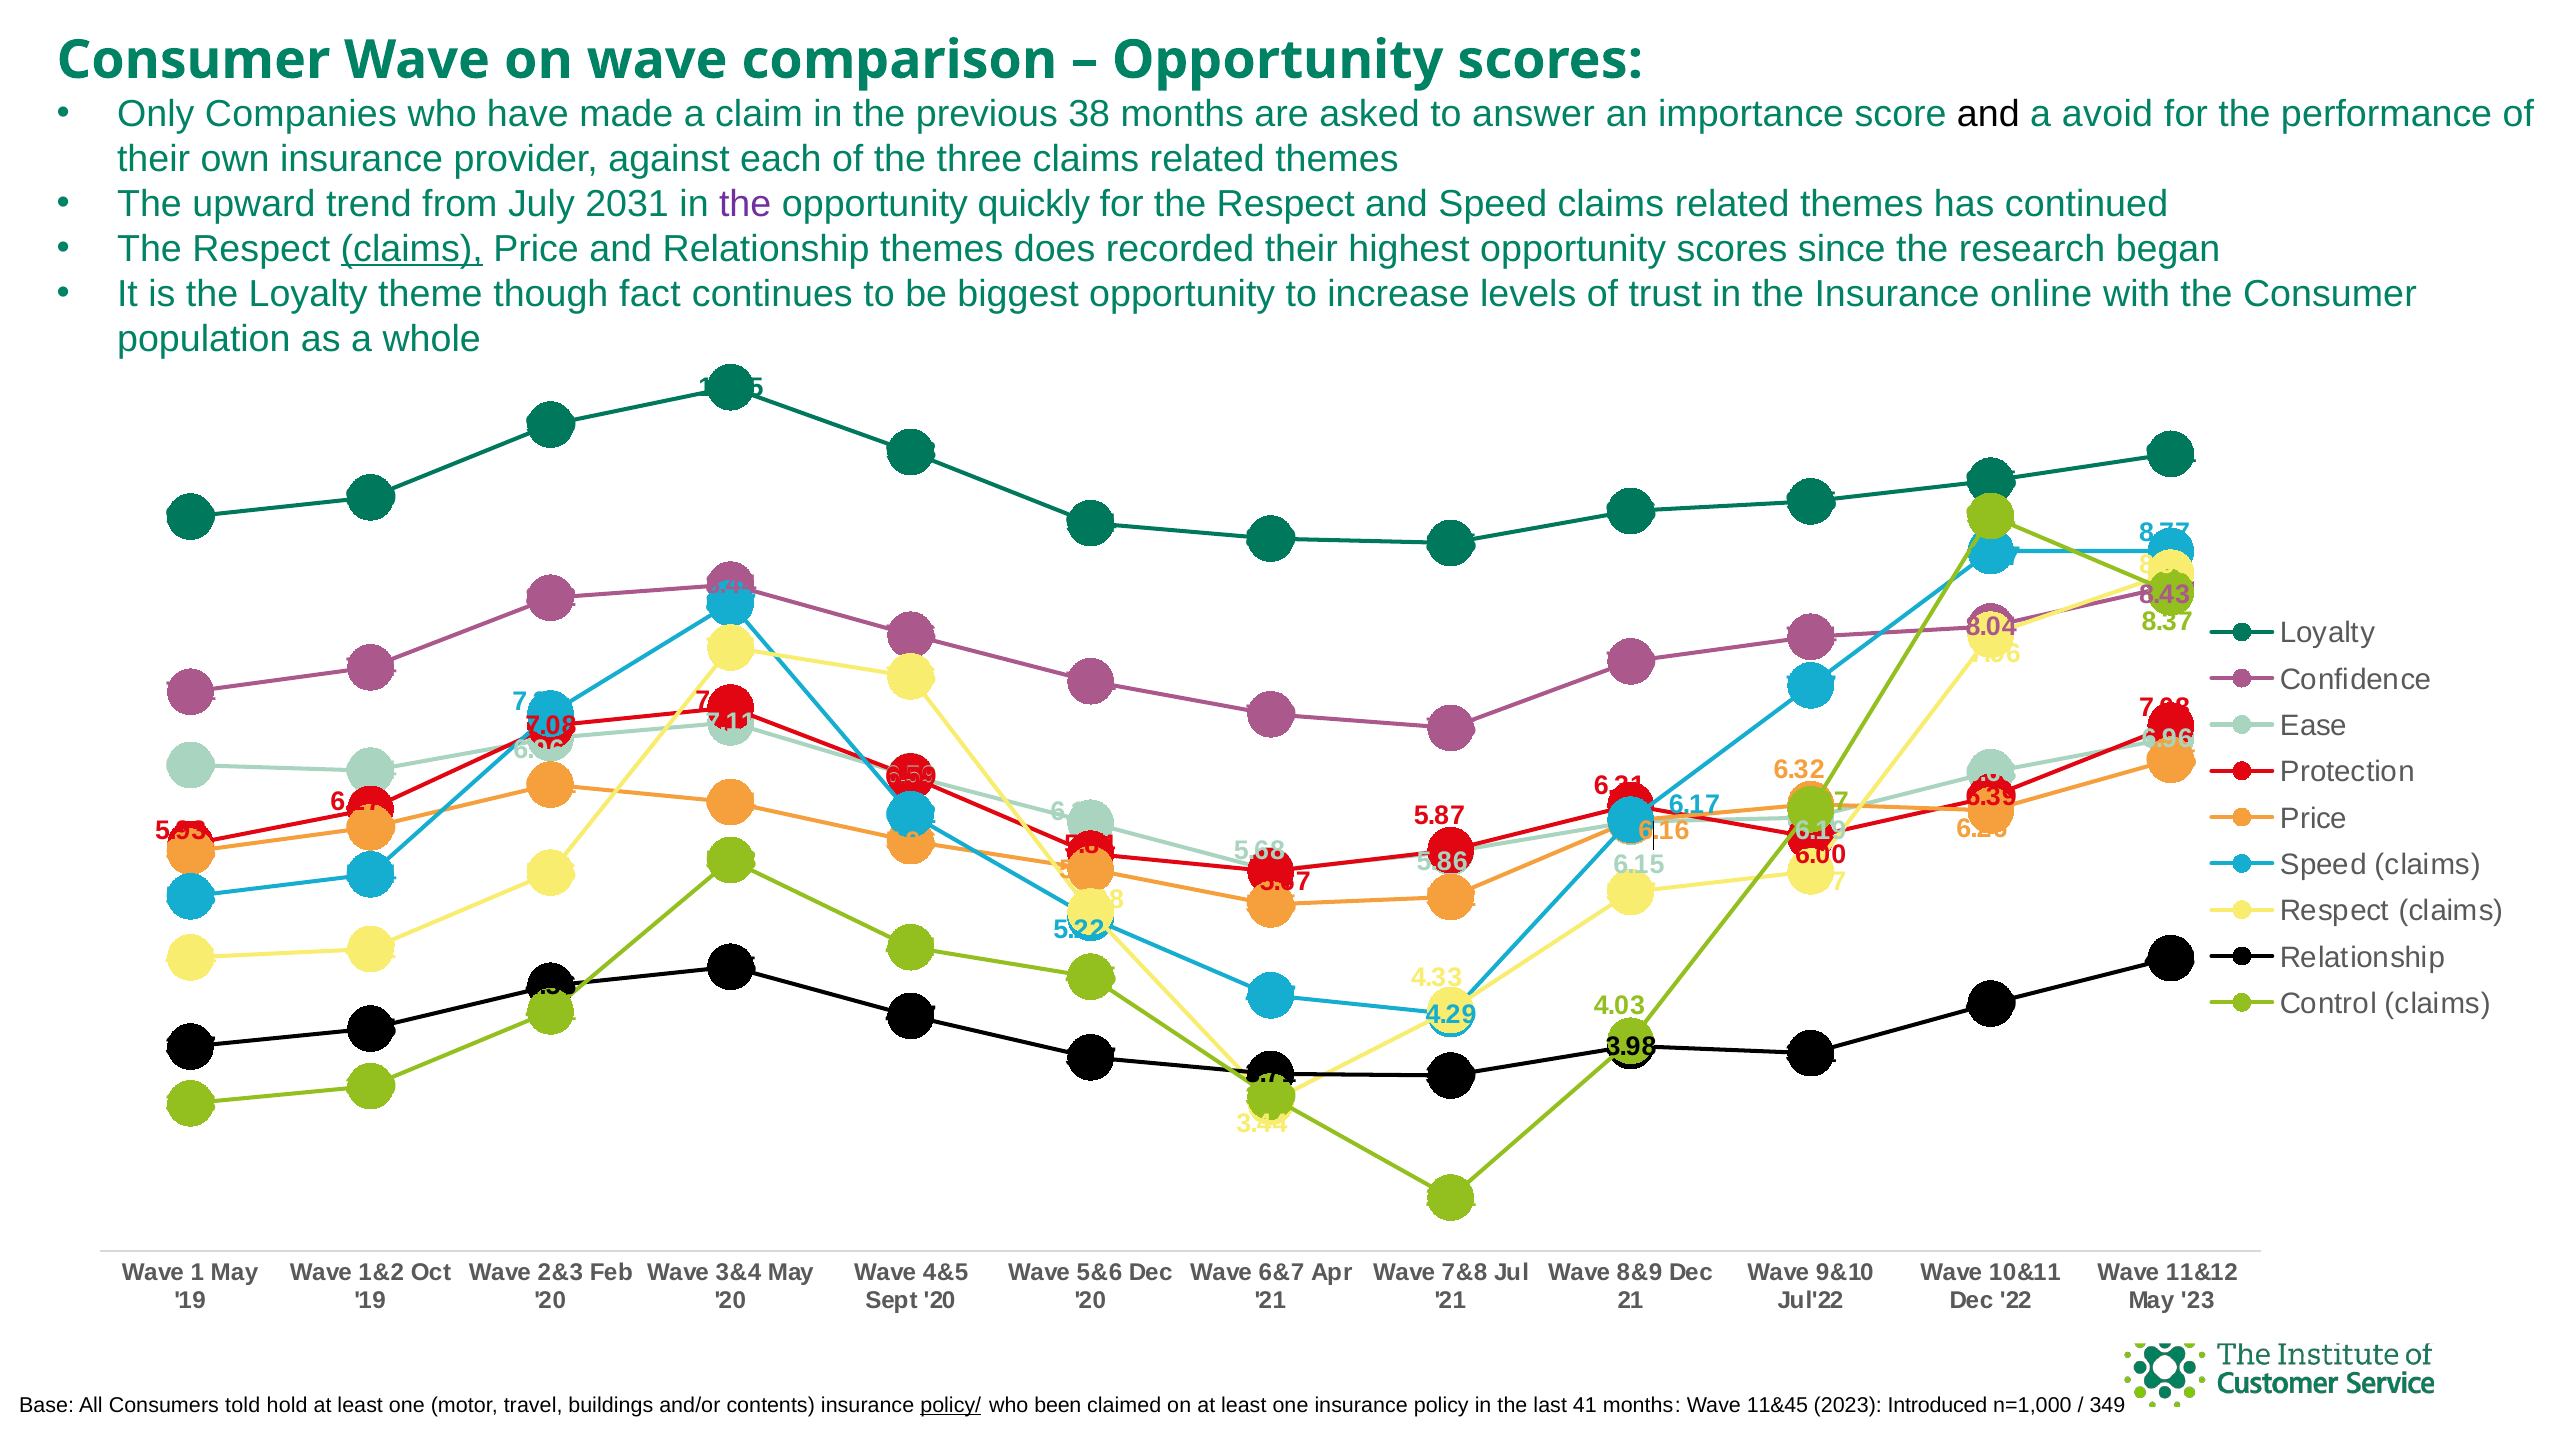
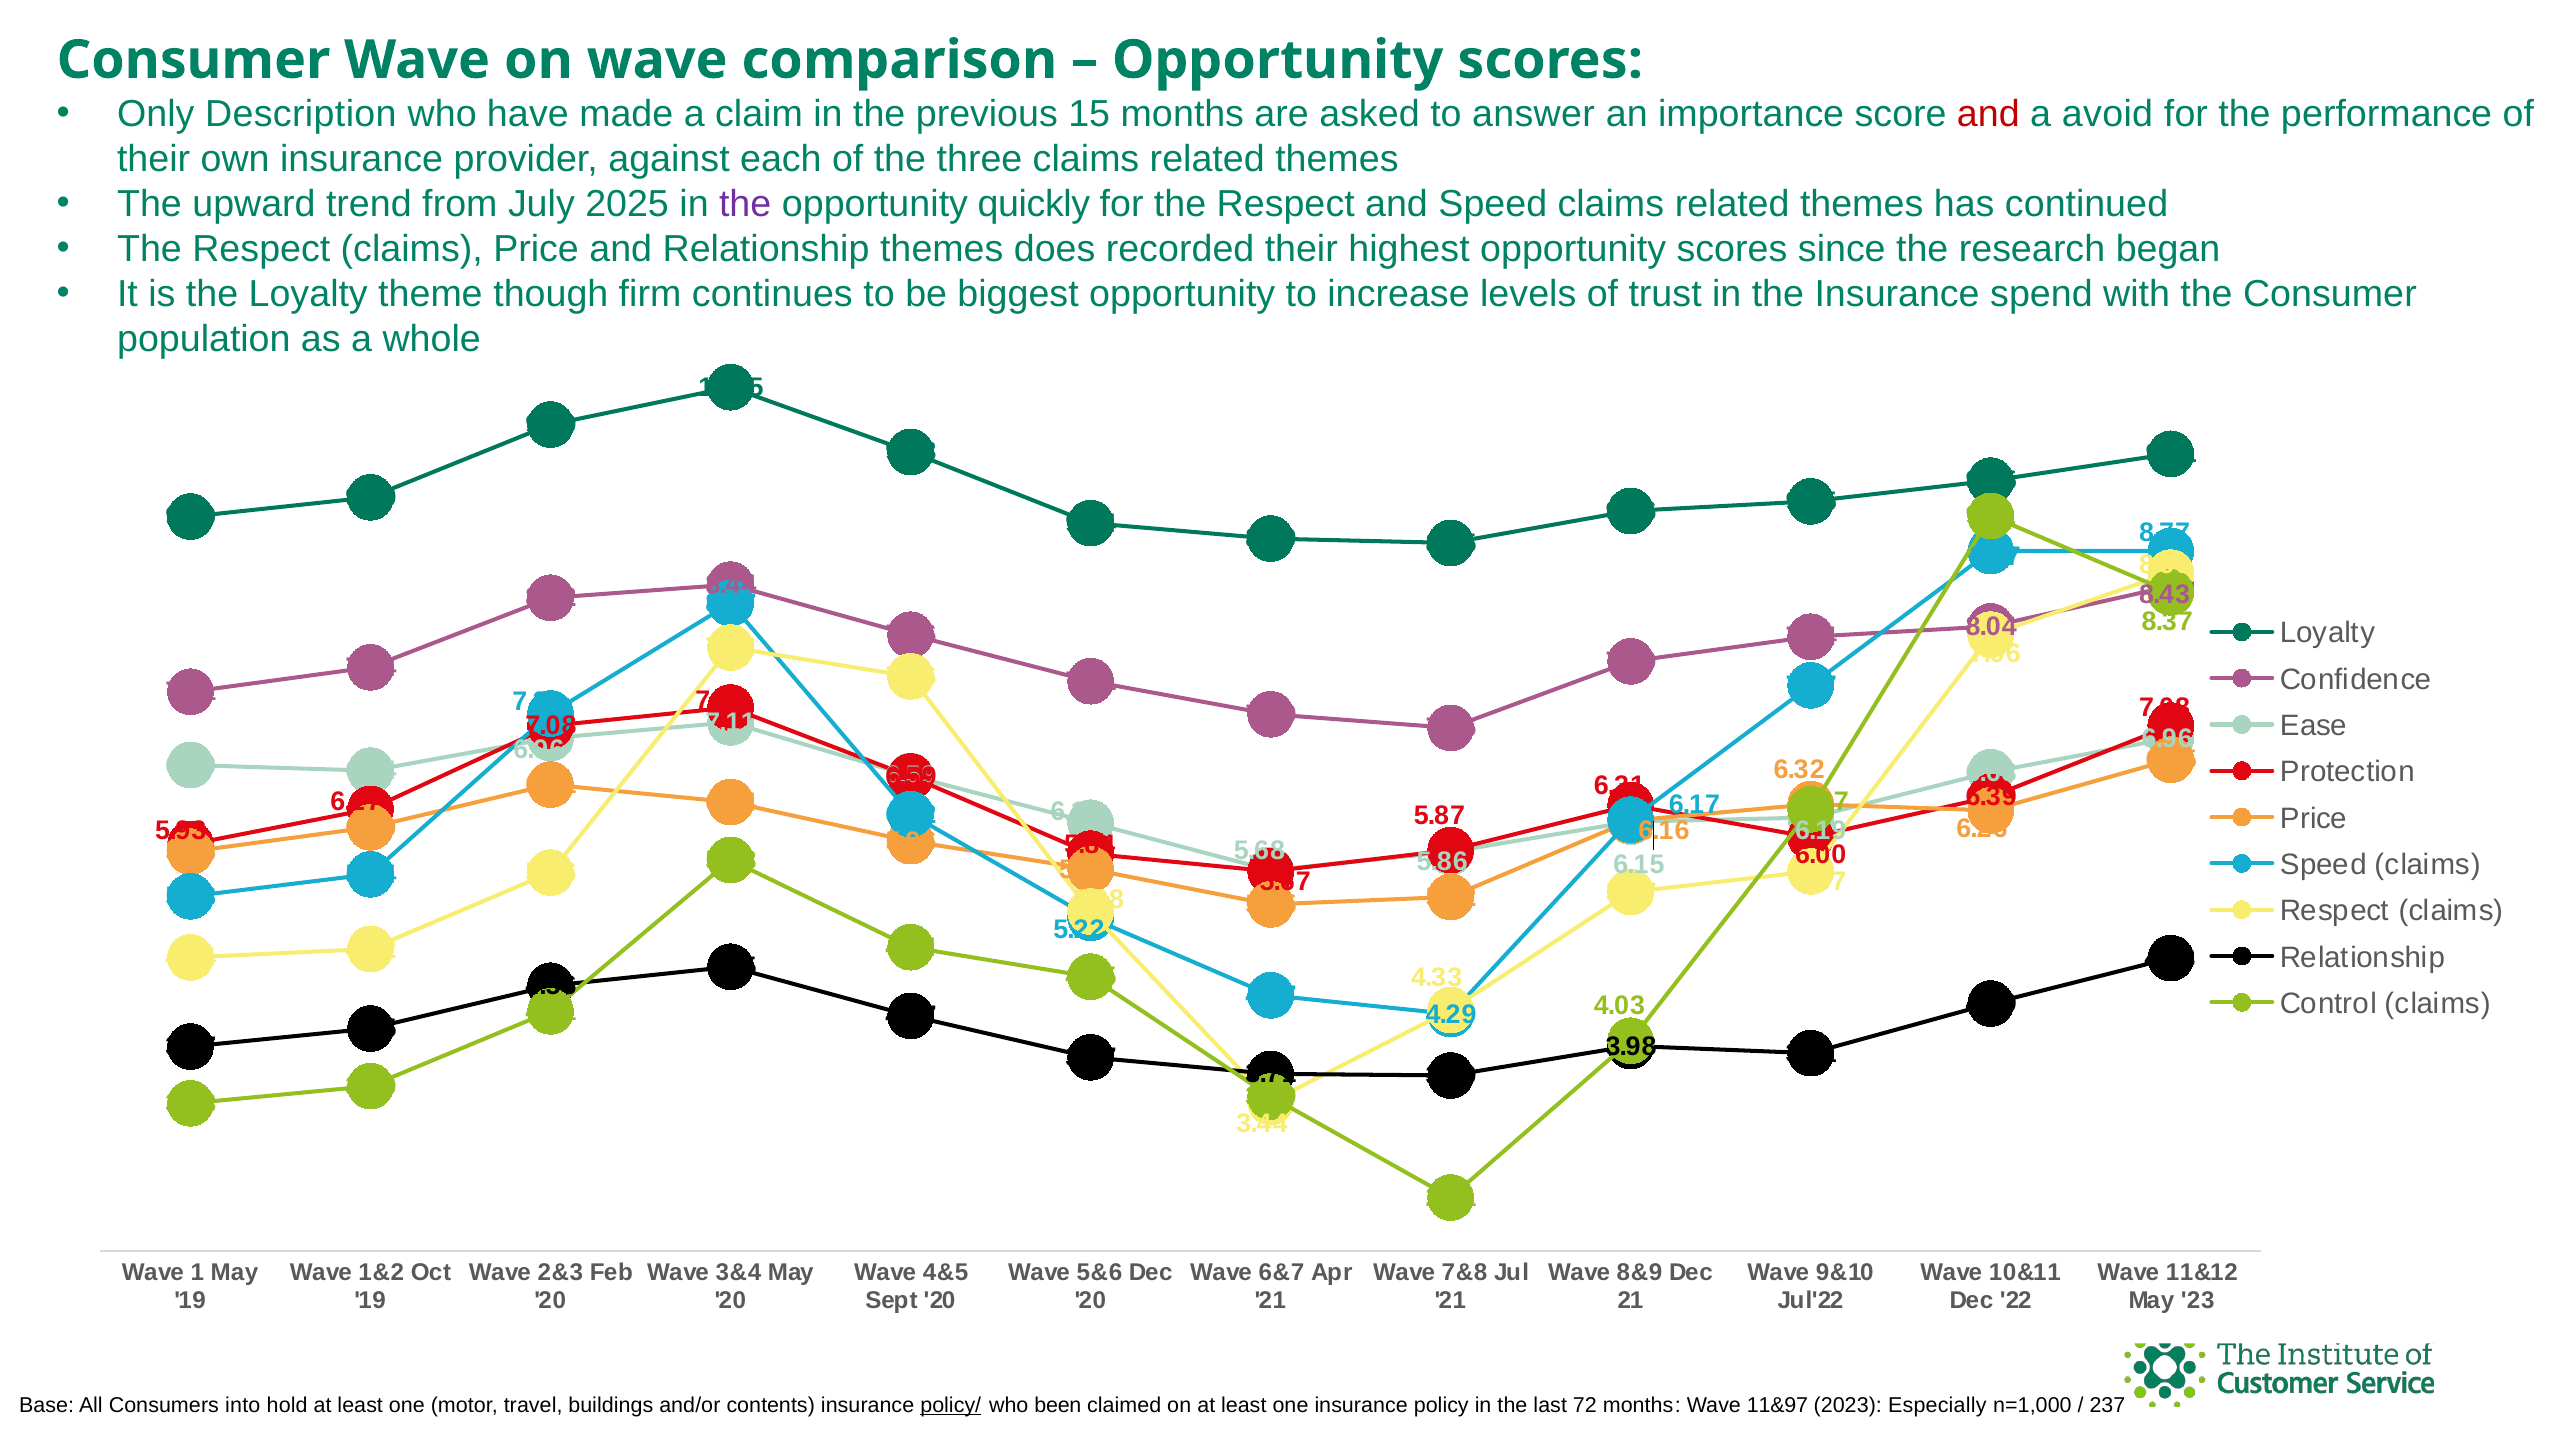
Companies: Companies -> Description
38: 38 -> 15
and at (1988, 114) colour: black -> red
2031: 2031 -> 2025
claims at (412, 249) underline: present -> none
fact: fact -> firm
online: online -> spend
told: told -> into
41: 41 -> 72
11&45: 11&45 -> 11&97
Introduced: Introduced -> Especially
349: 349 -> 237
